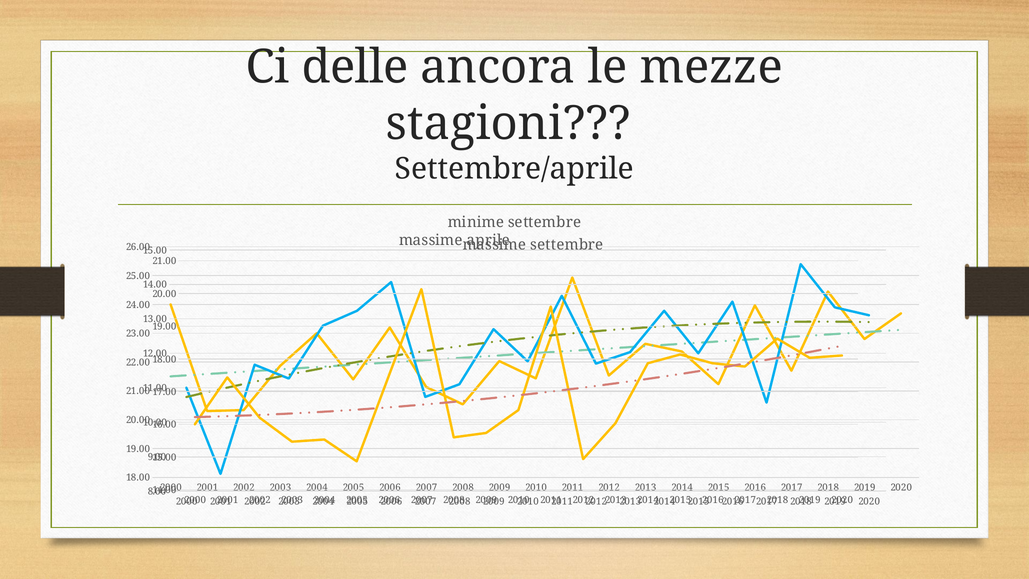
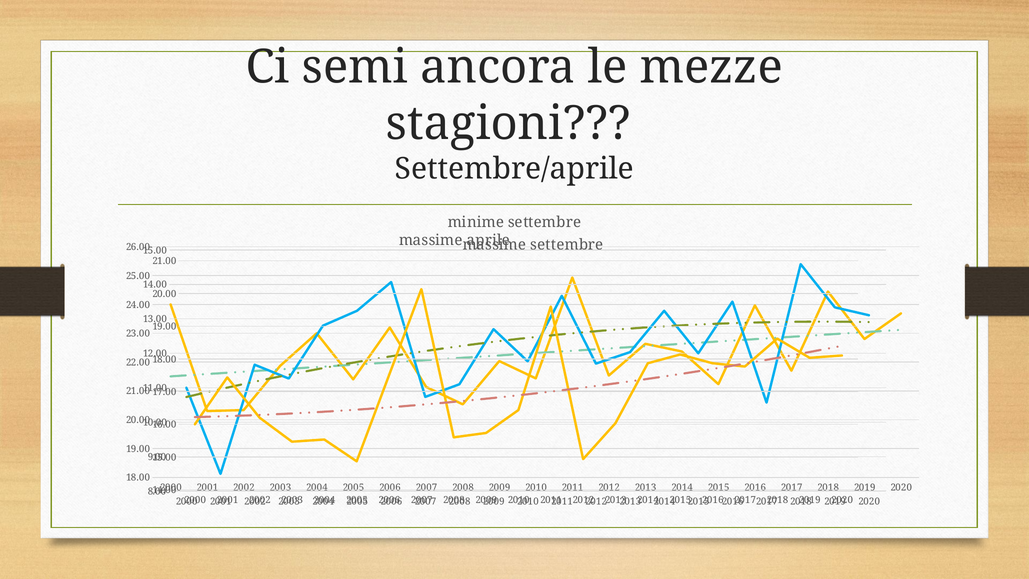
delle: delle -> semi
